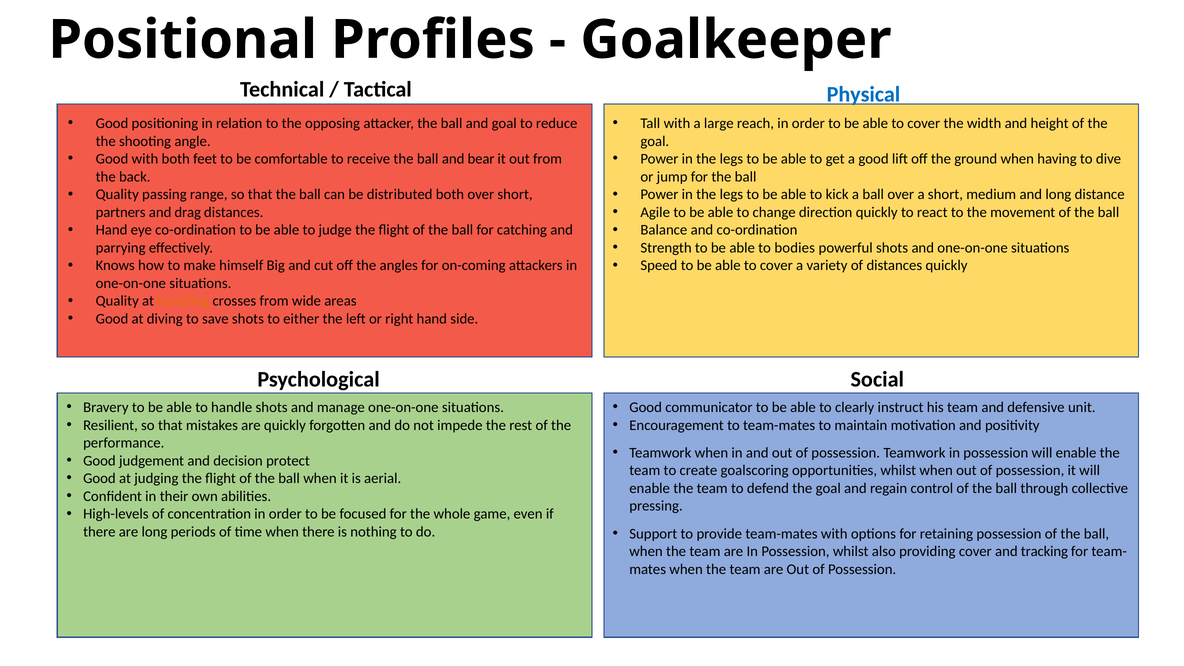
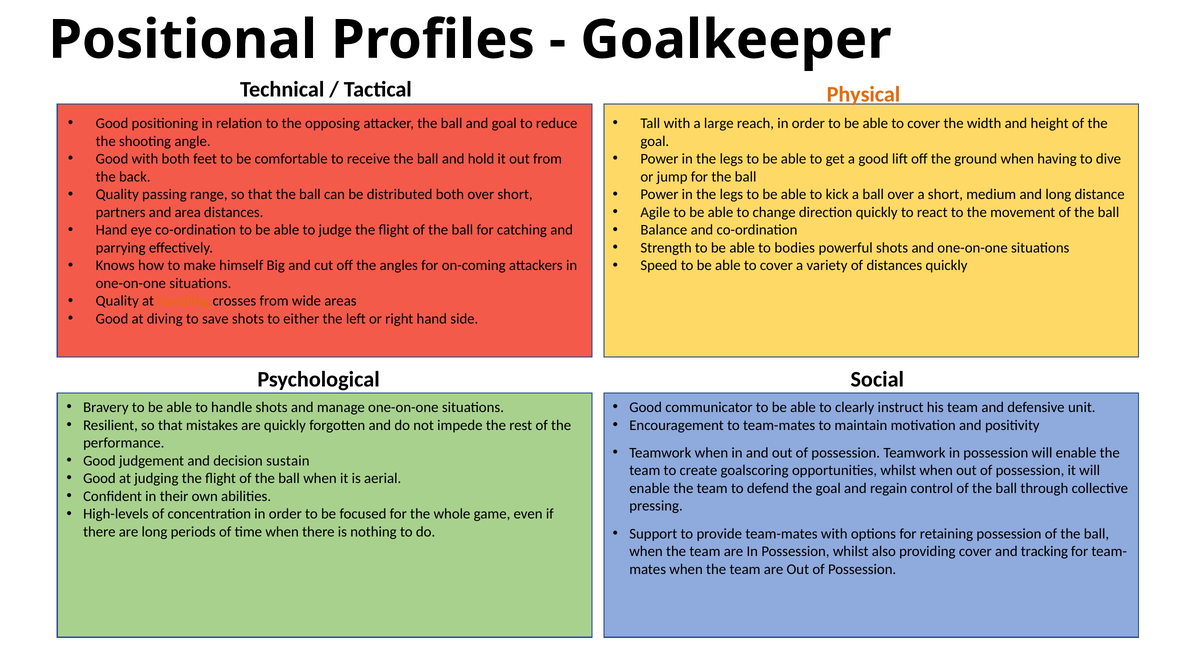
Physical colour: blue -> orange
bear: bear -> hold
drag: drag -> area
protect: protect -> sustain
